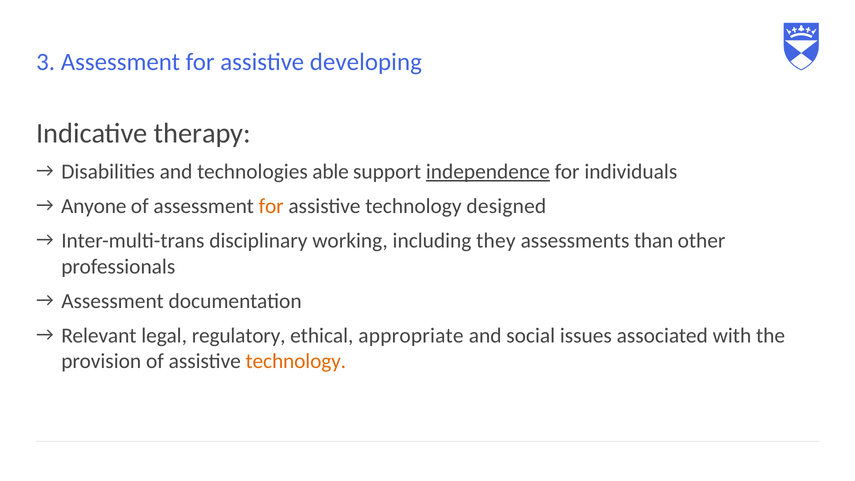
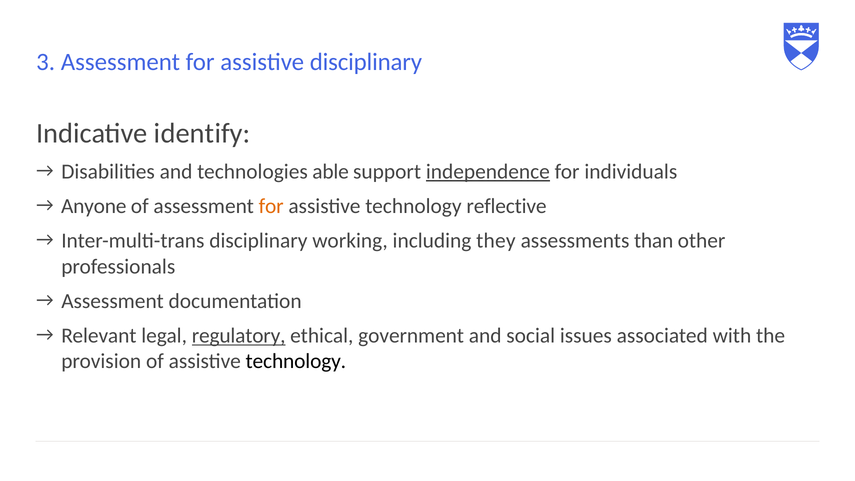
assistive developing: developing -> disciplinary
therapy: therapy -> identify
designed: designed -> reflective
regulatory underline: none -> present
appropriate: appropriate -> government
technology at (296, 361) colour: orange -> black
